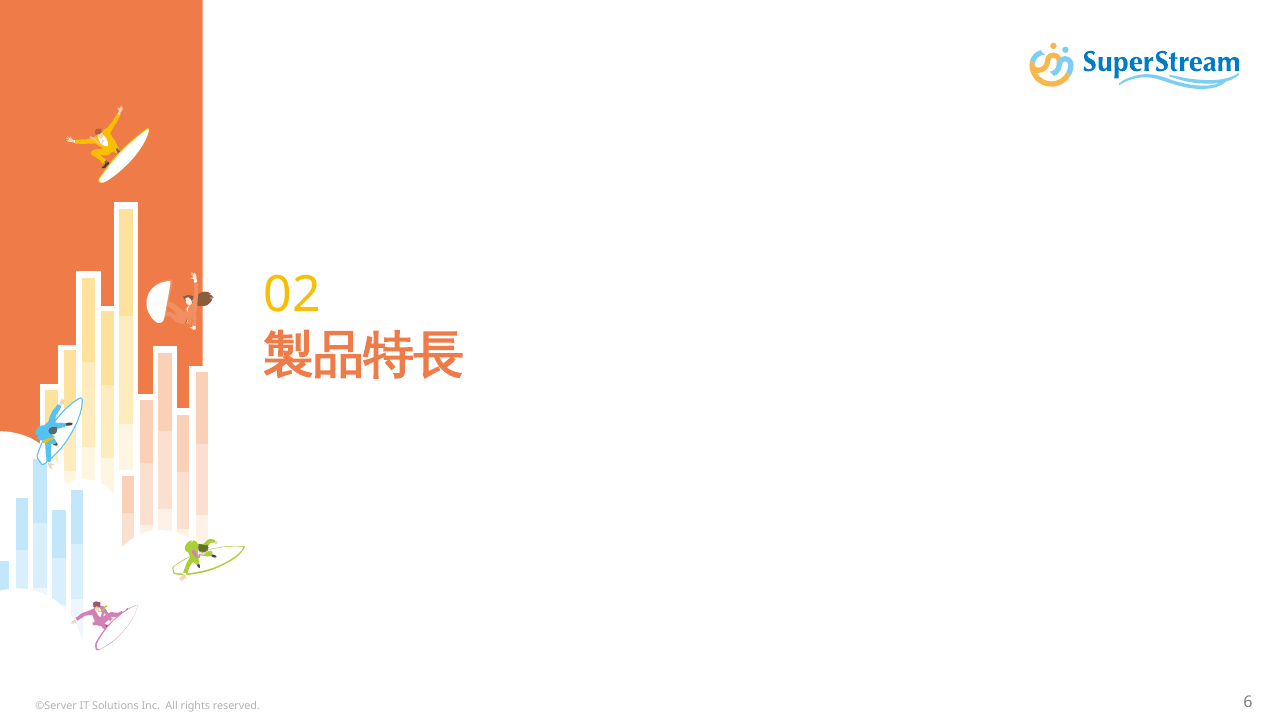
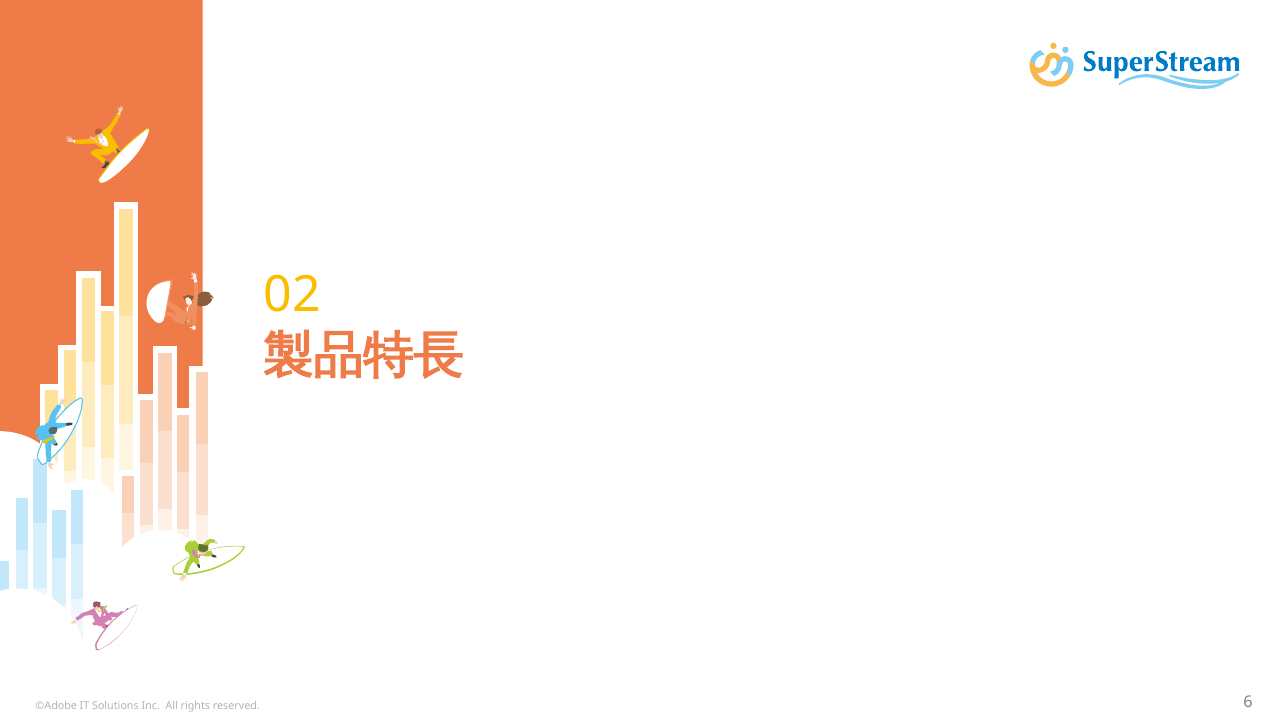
©Server: ©Server -> ©Adobe
